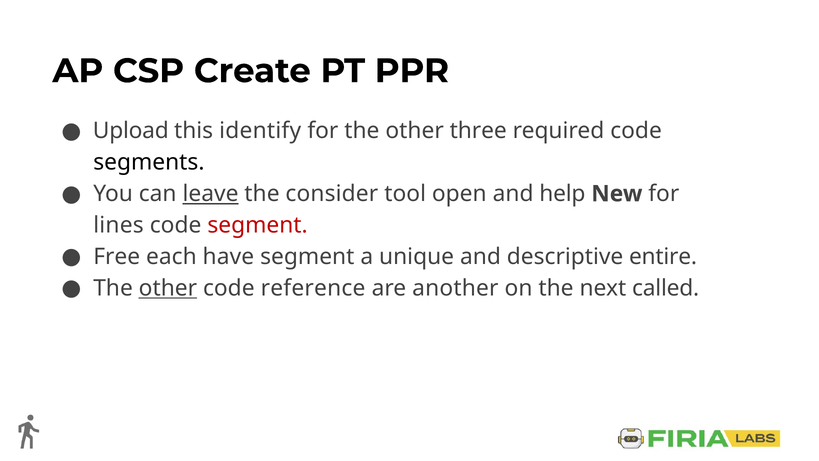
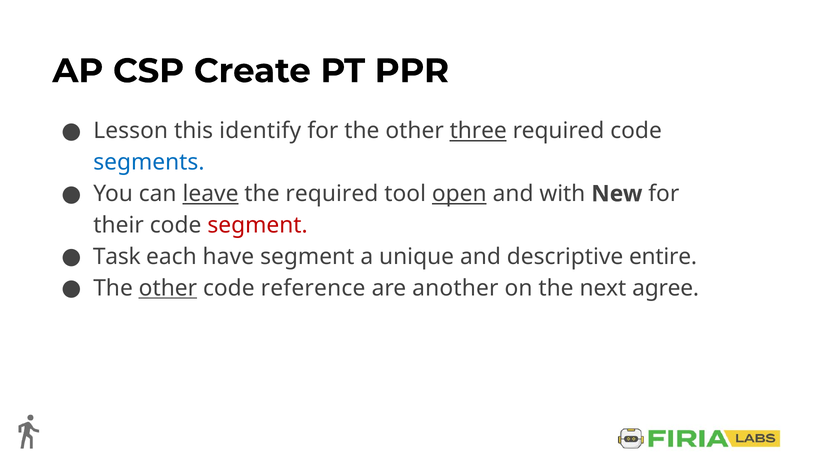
Upload: Upload -> Lesson
three underline: none -> present
segments colour: black -> blue
the consider: consider -> required
open underline: none -> present
help: help -> with
lines: lines -> their
Free: Free -> Task
called: called -> agree
